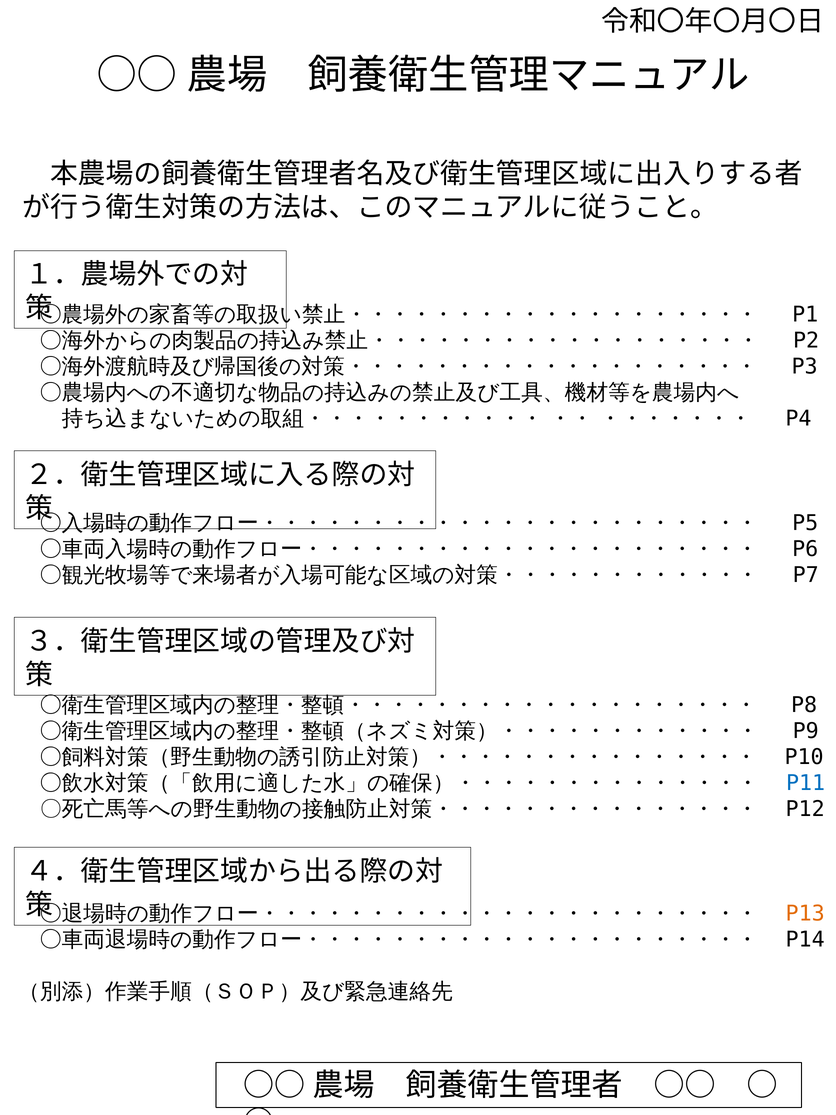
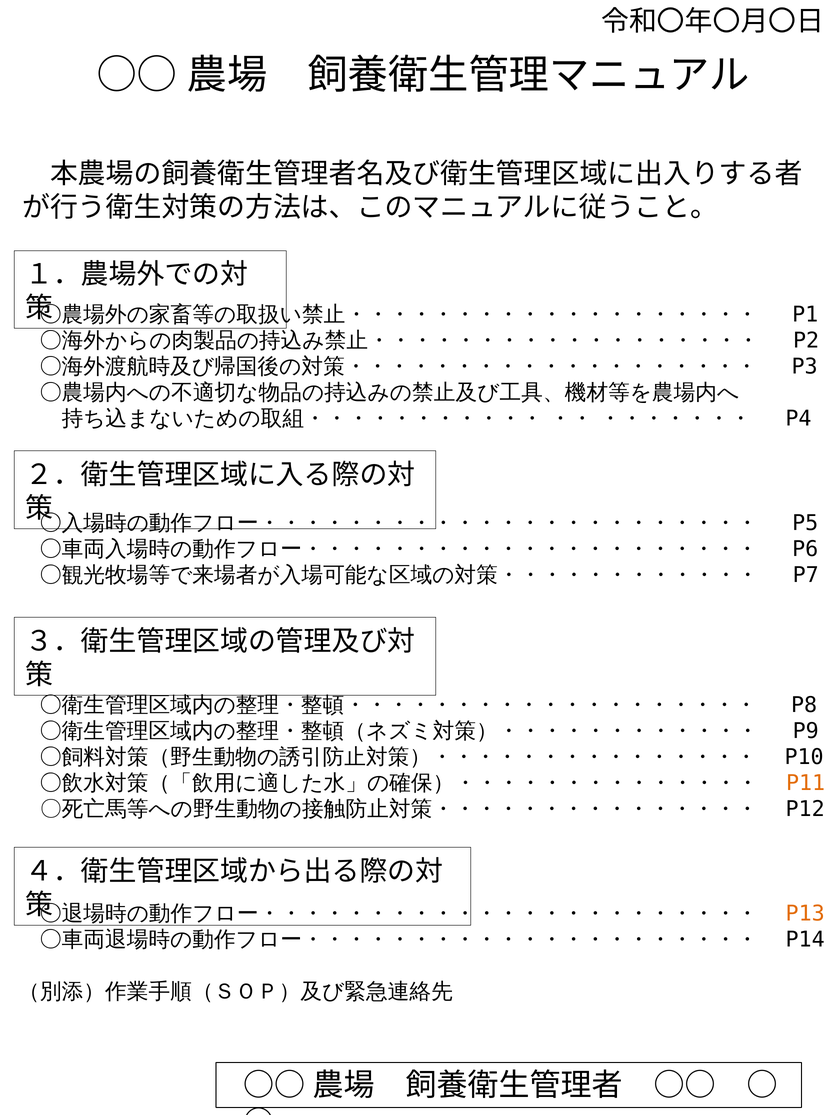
P11 colour: blue -> orange
